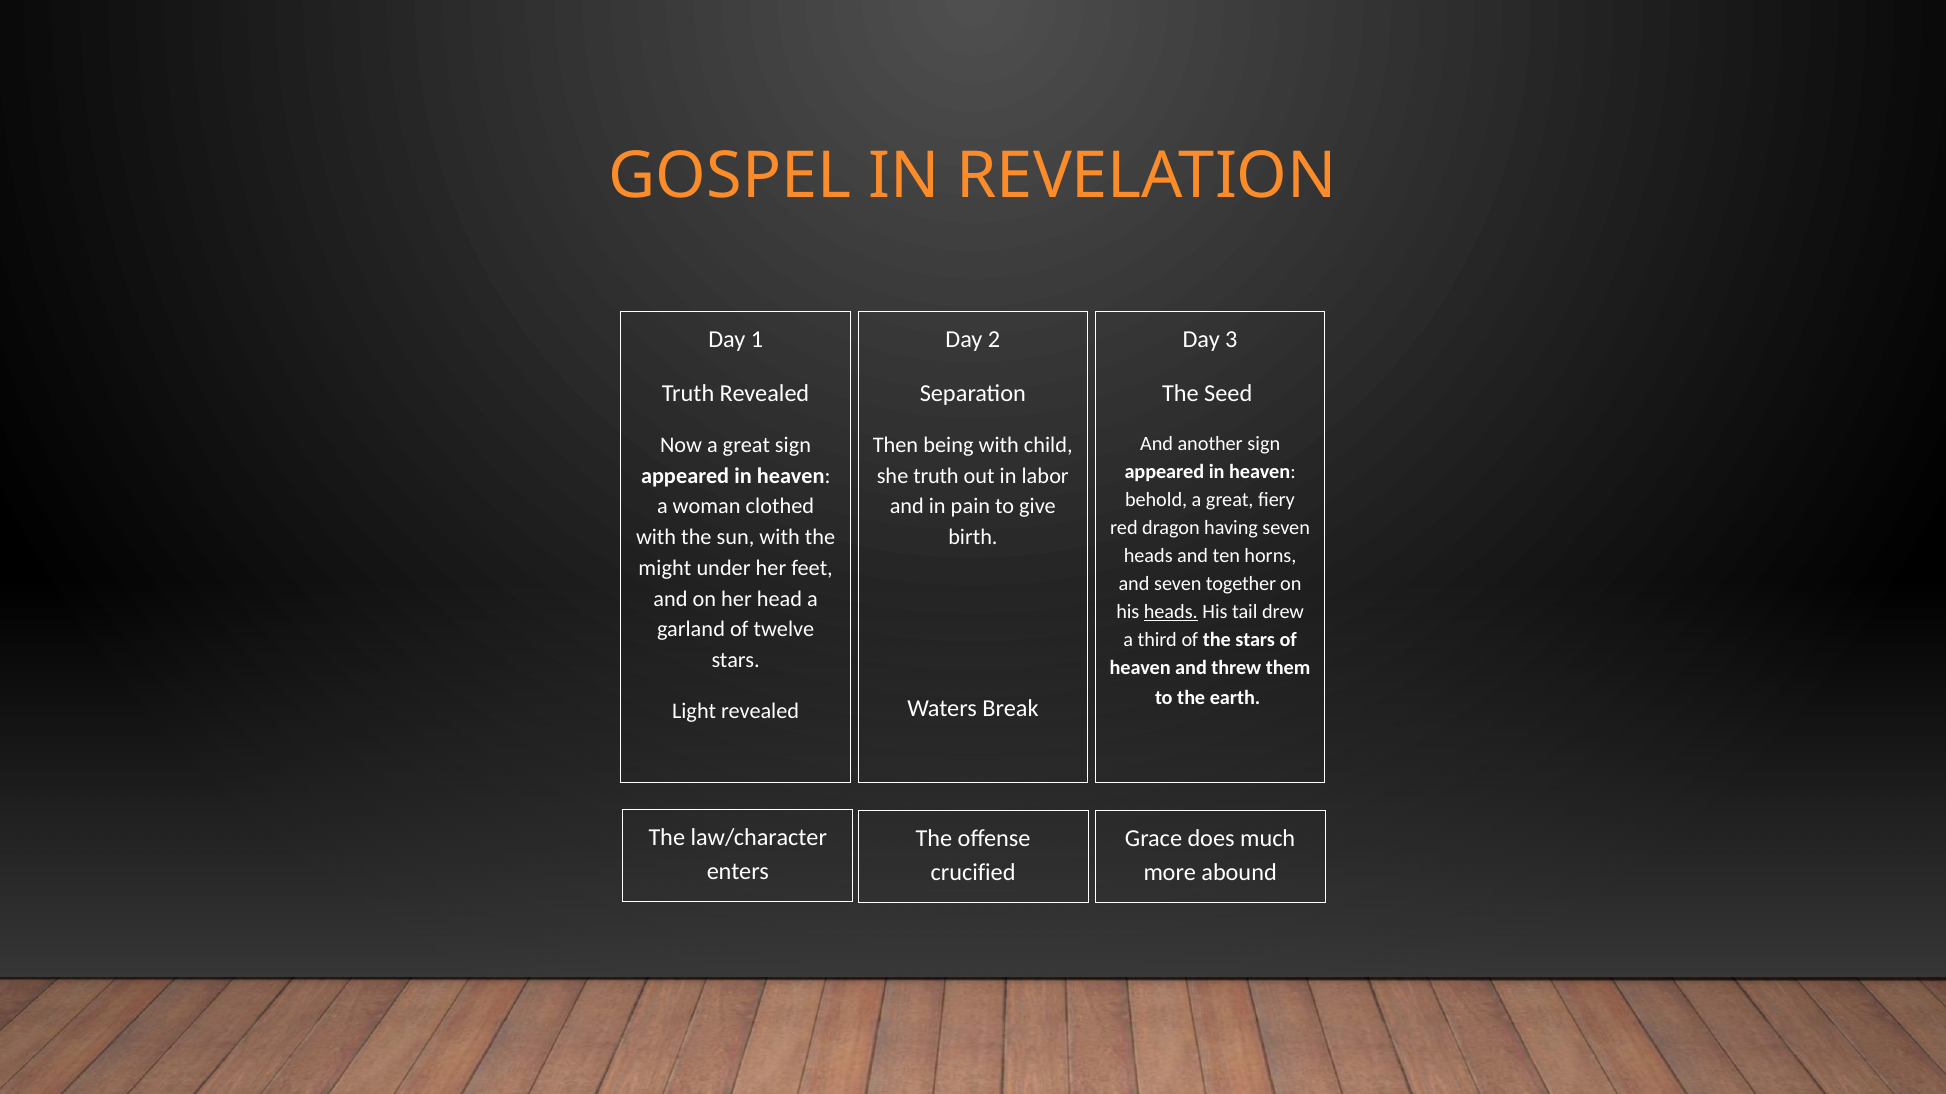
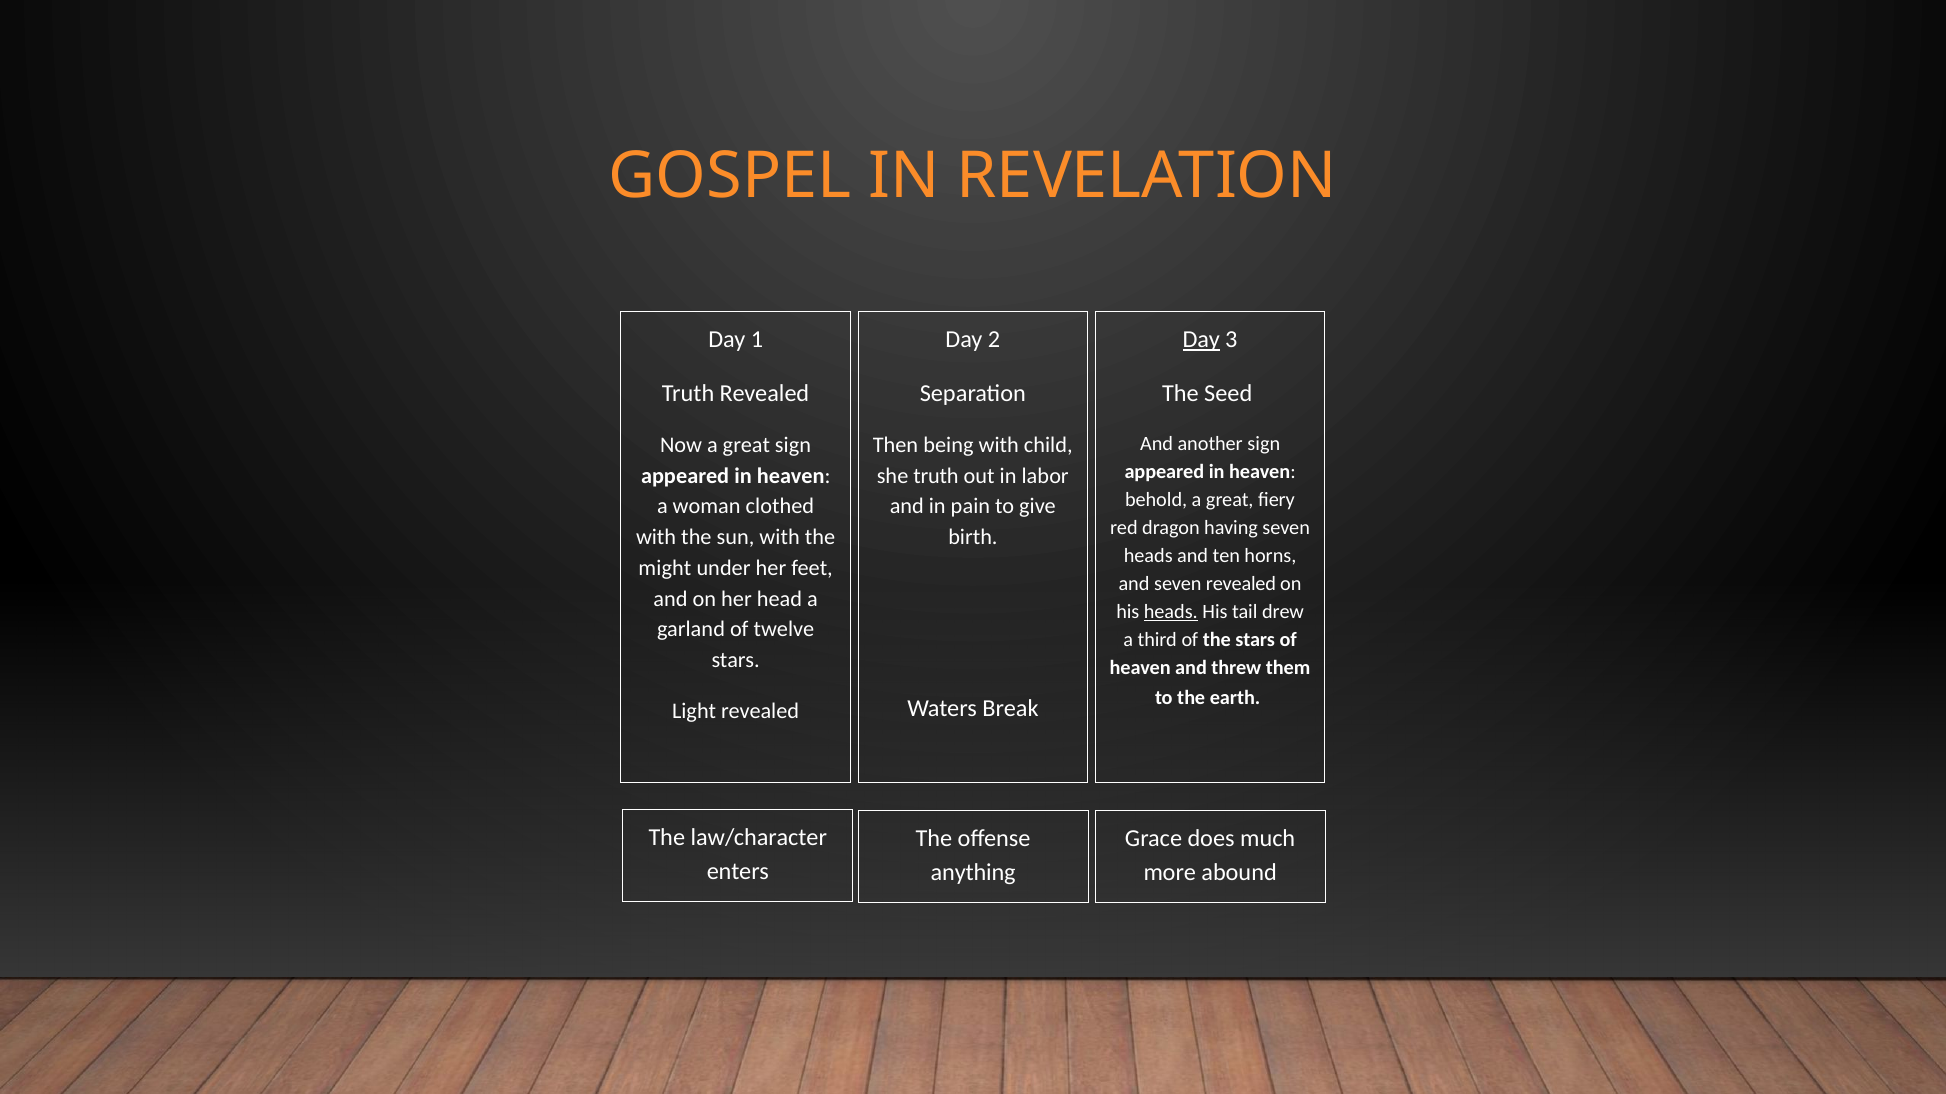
Day at (1201, 340) underline: none -> present
seven together: together -> revealed
crucified: crucified -> anything
